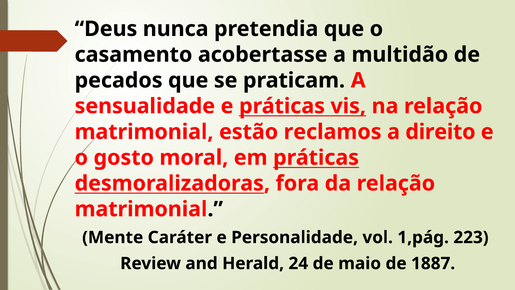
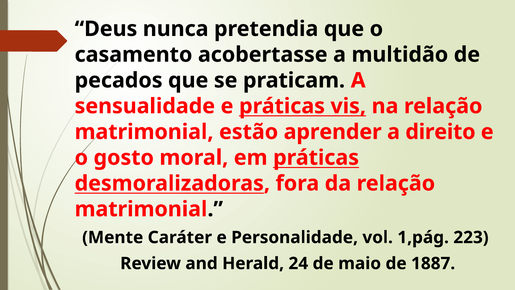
reclamos: reclamos -> aprender
